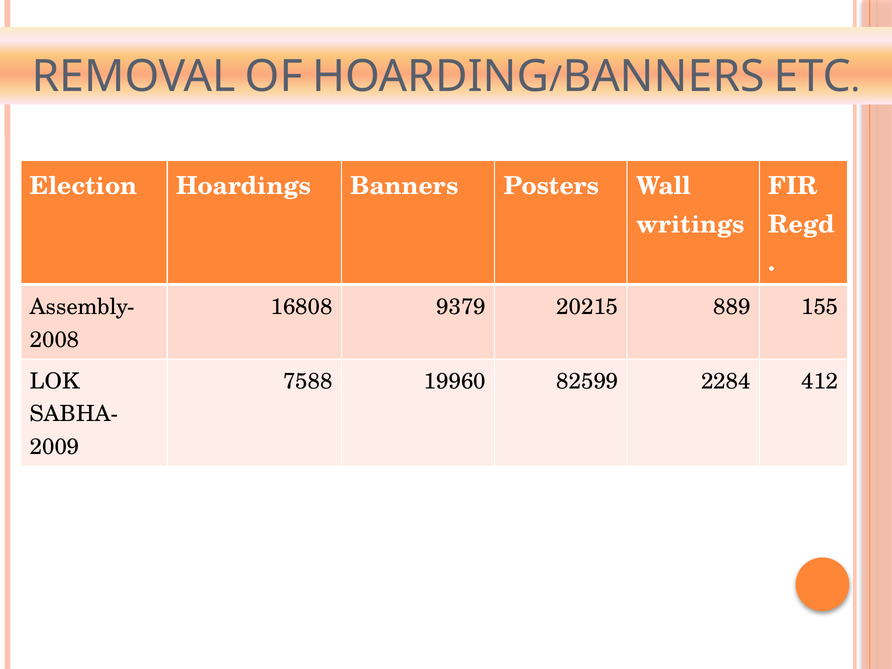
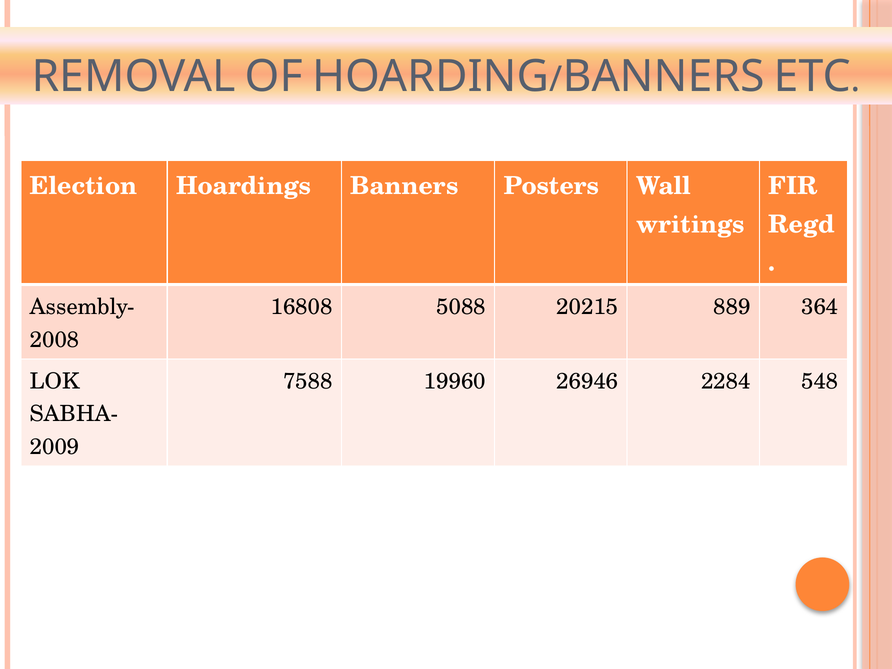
9379: 9379 -> 5088
155: 155 -> 364
82599: 82599 -> 26946
412: 412 -> 548
